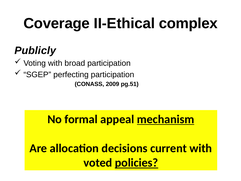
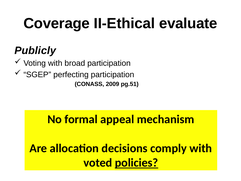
complex: complex -> evaluate
mechanism underline: present -> none
current: current -> comply
